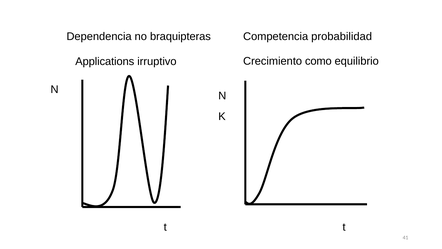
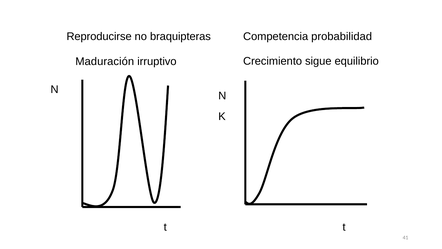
Dependencia: Dependencia -> Reproducirse
Applications: Applications -> Maduración
como: como -> sigue
